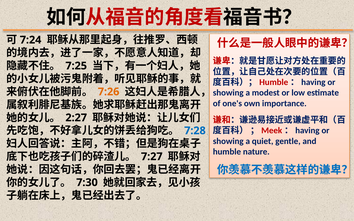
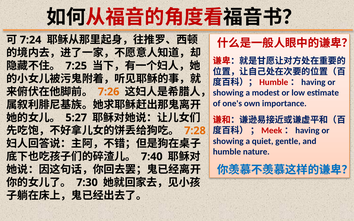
2:27: 2:27 -> 5:27
7:28 colour: blue -> orange
7:27: 7:27 -> 7:40
